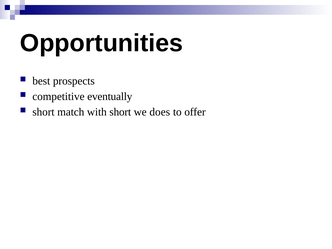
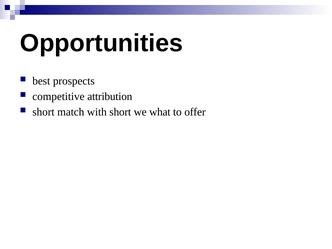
eventually: eventually -> attribution
does: does -> what
